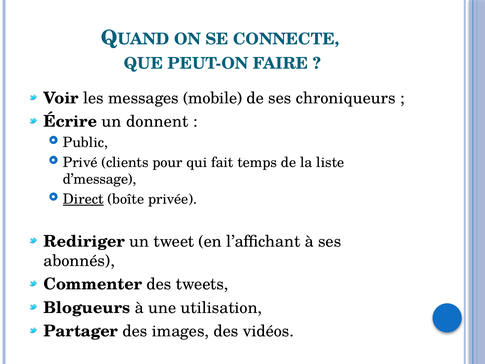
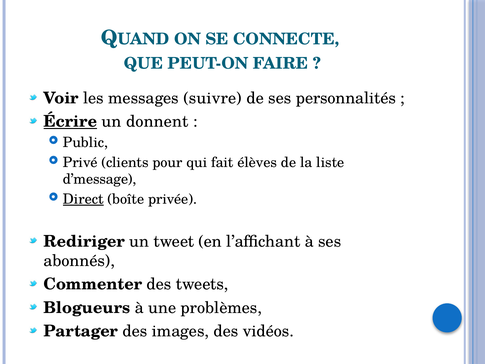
mobile: mobile -> suivre
chroniqueurs: chroniqueurs -> personnalités
Écrire underline: none -> present
temps: temps -> élèves
utilisation: utilisation -> problèmes
